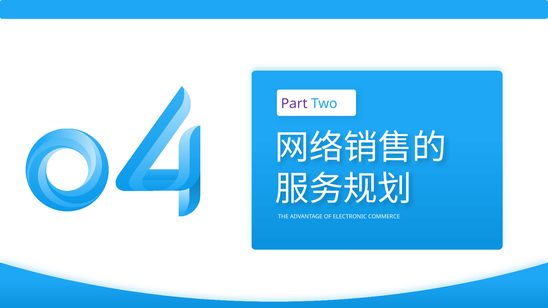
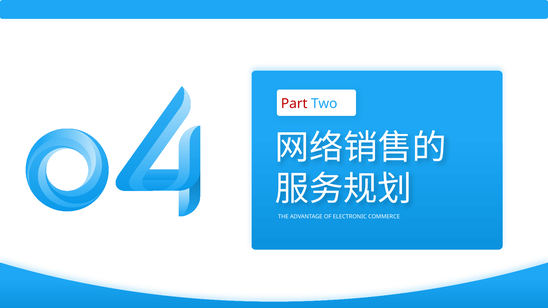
Part colour: purple -> red
